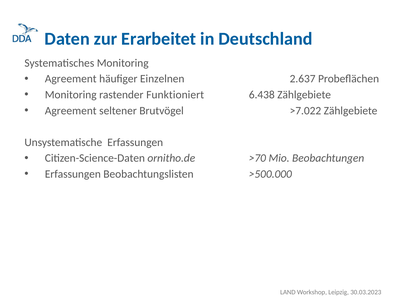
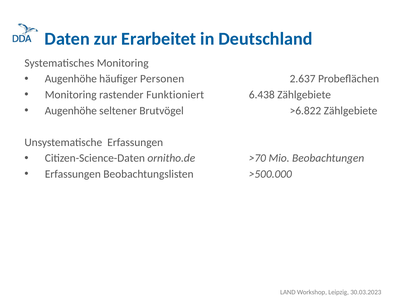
Agreement at (71, 79): Agreement -> Augenhöhe
Einzelnen: Einzelnen -> Personen
Agreement at (71, 111): Agreement -> Augenhöhe
>7.022: >7.022 -> >6.822
